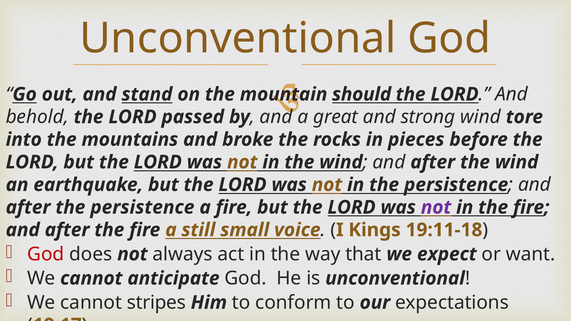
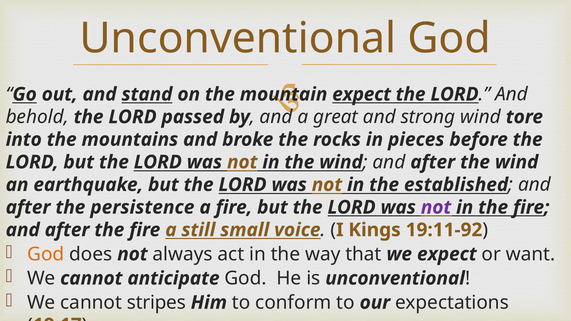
should at (362, 94): should -> expect
in the persistence: persistence -> established
19:11-18: 19:11-18 -> 19:11-92
God at (46, 254) colour: red -> orange
